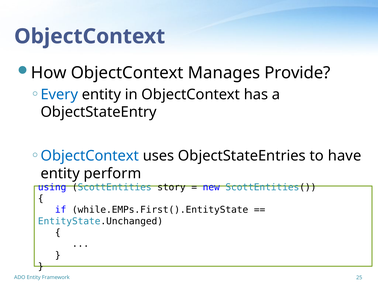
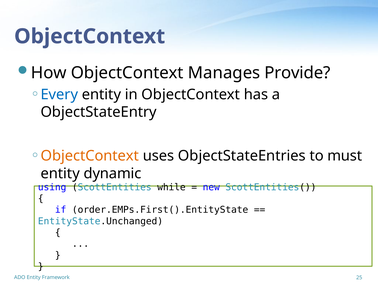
ObjectContext at (90, 156) colour: blue -> orange
have: have -> must
perform: perform -> dynamic
story: story -> while
while.EMPs.First().EntityState: while.EMPs.First().EntityState -> order.EMPs.First().EntityState
